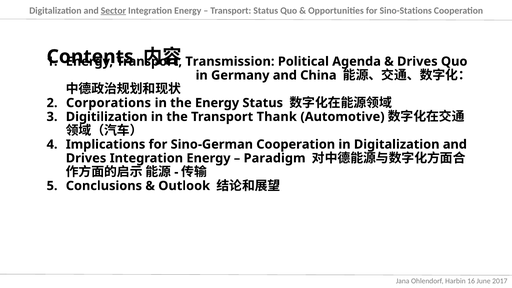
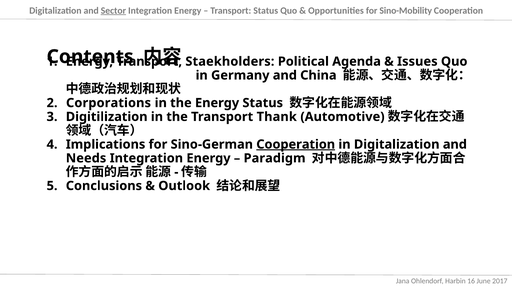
Sino-Stations: Sino-Stations -> Sino-Mobility
Transmission: Transmission -> Staekholders
Drives at (417, 61): Drives -> Issues
Cooperation at (296, 144) underline: none -> present
Drives at (86, 158): Drives -> Needs
